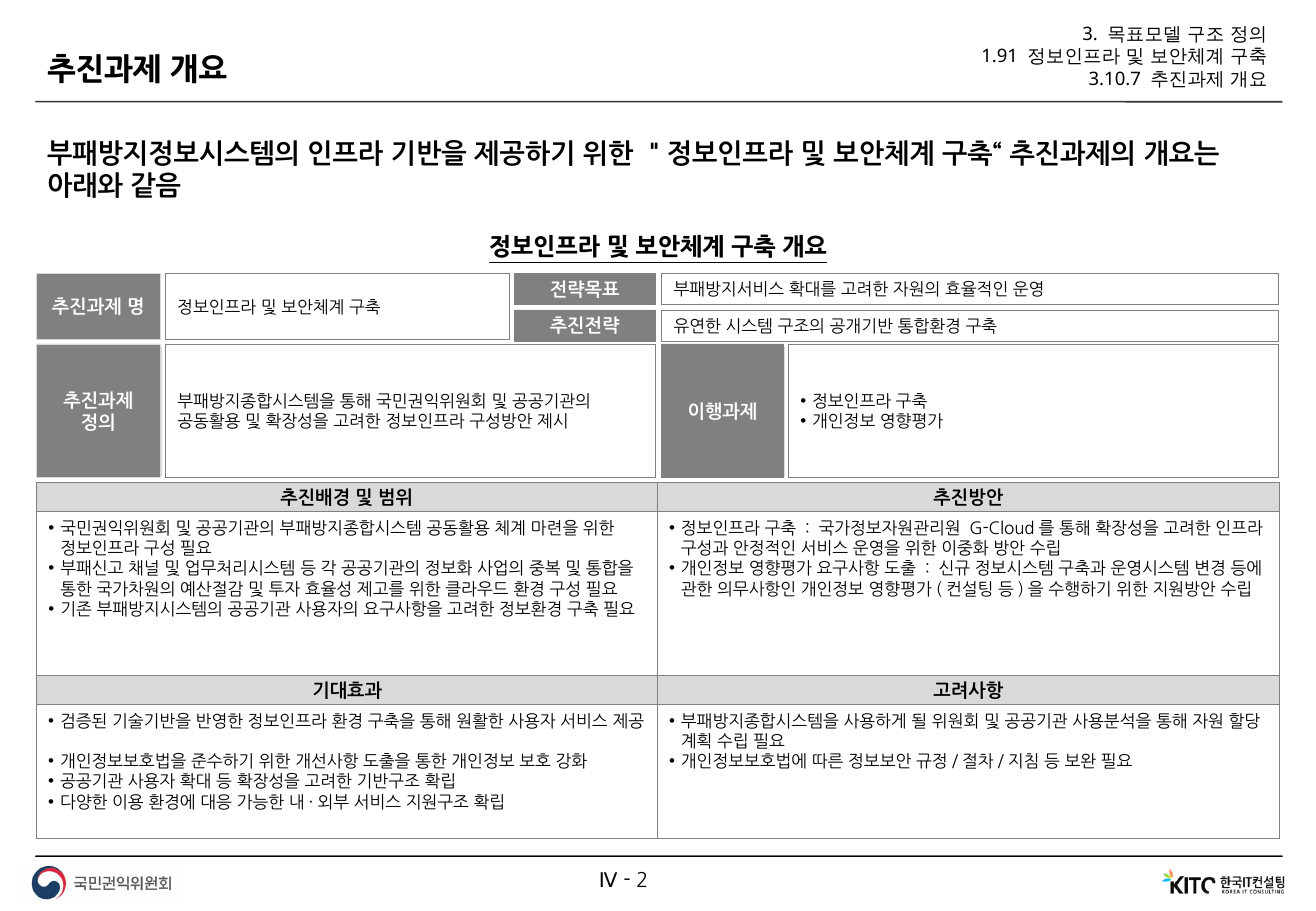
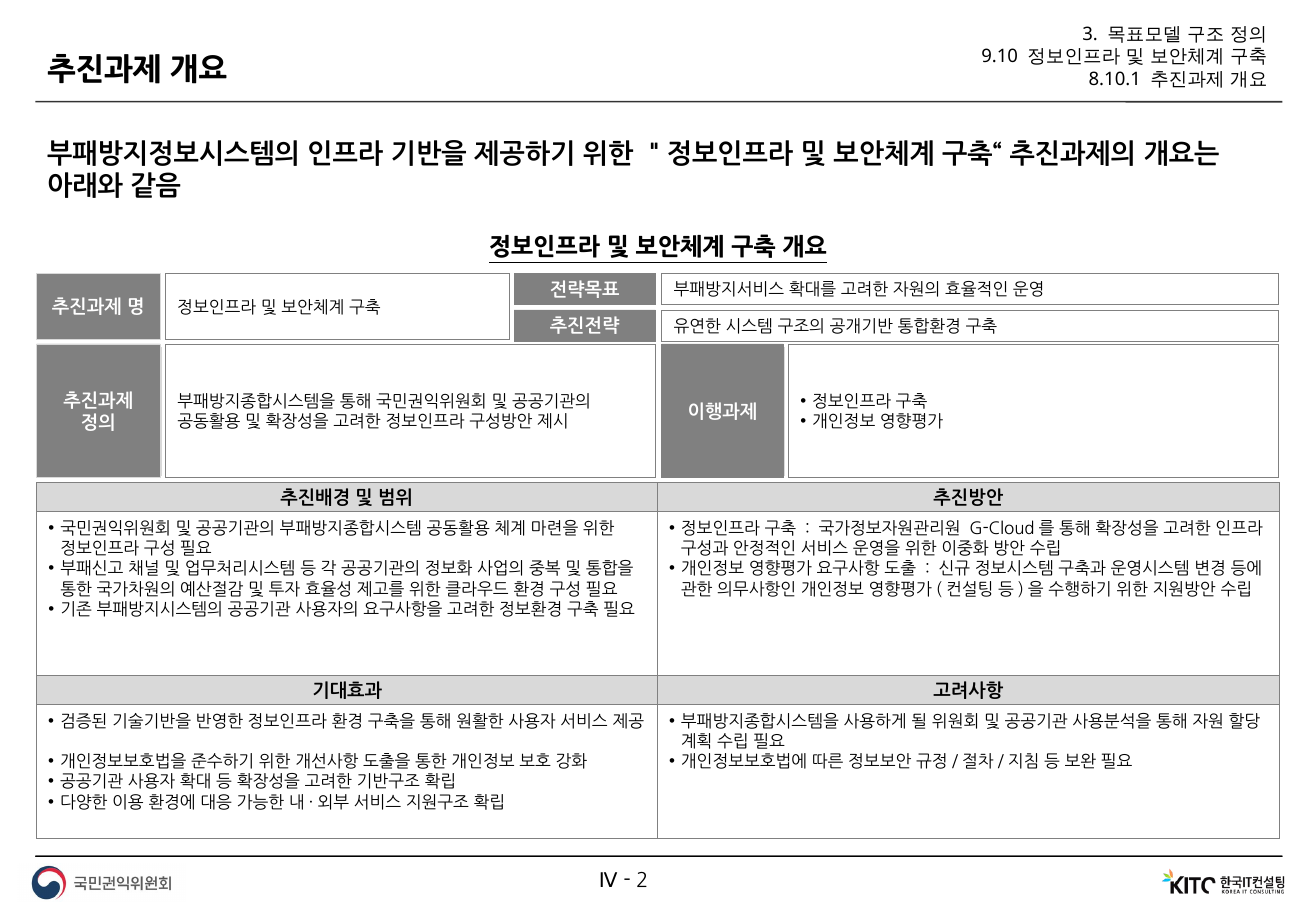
1.91: 1.91 -> 9.10
3.10.7: 3.10.7 -> 8.10.1
